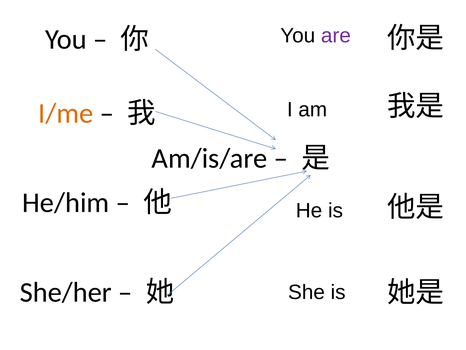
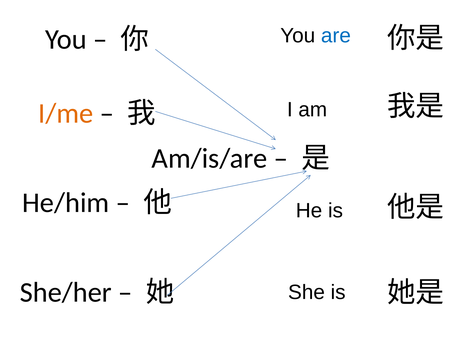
are colour: purple -> blue
